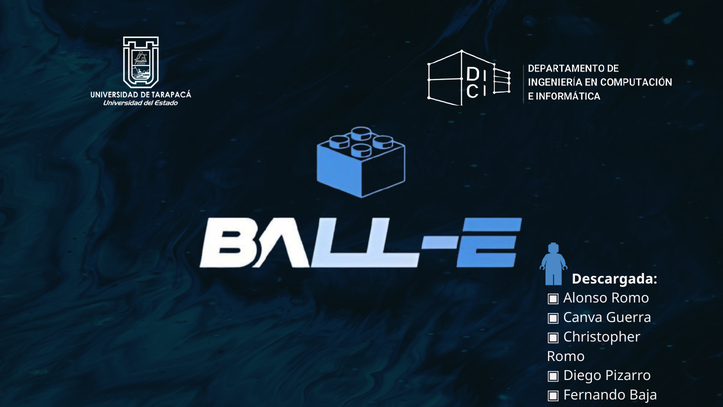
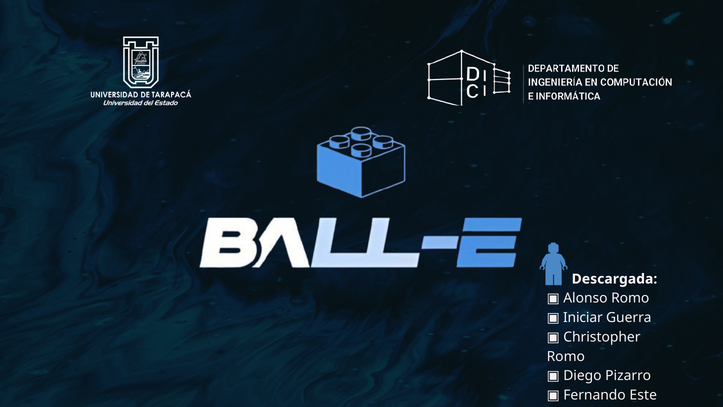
Canva: Canva -> Iniciar
Baja: Baja -> Este
